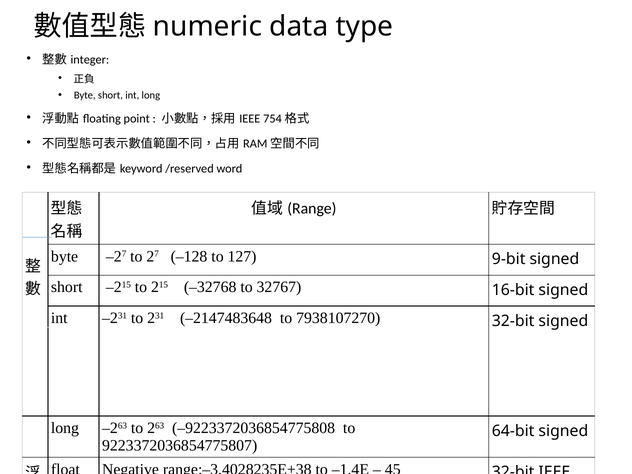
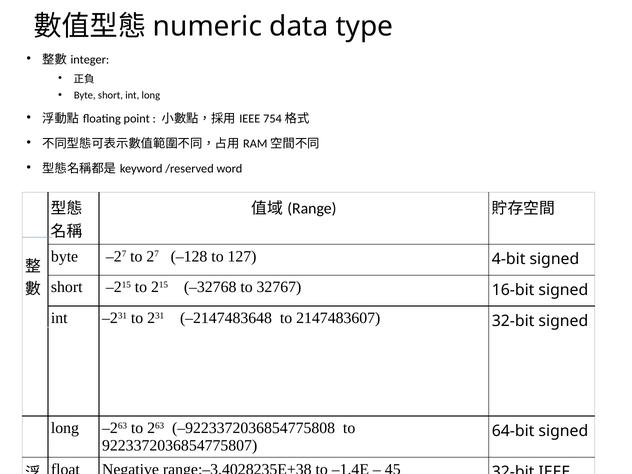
9-bit: 9-bit -> 4-bit
7938107270: 7938107270 -> 2147483607
